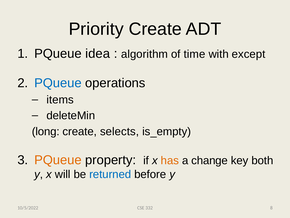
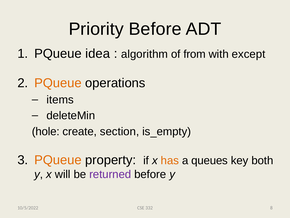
Priority Create: Create -> Before
time: time -> from
PQueue at (58, 83) colour: blue -> orange
long: long -> hole
selects: selects -> section
change: change -> queues
returned colour: blue -> purple
